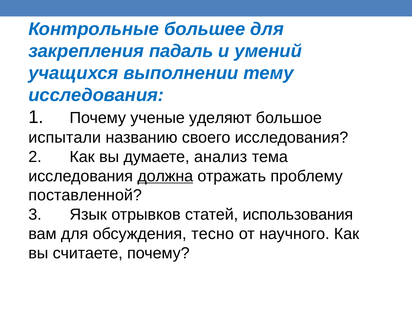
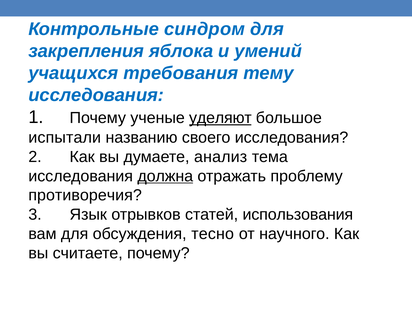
большее: большее -> синдром
падаль: падаль -> яблока
выполнении: выполнении -> требования
уделяют underline: none -> present
поставленной: поставленной -> противоречия
